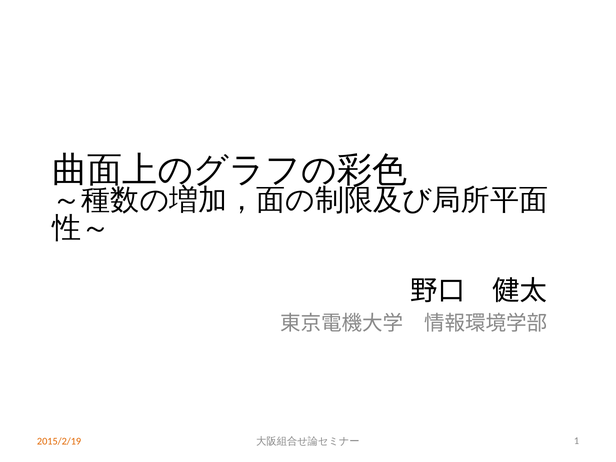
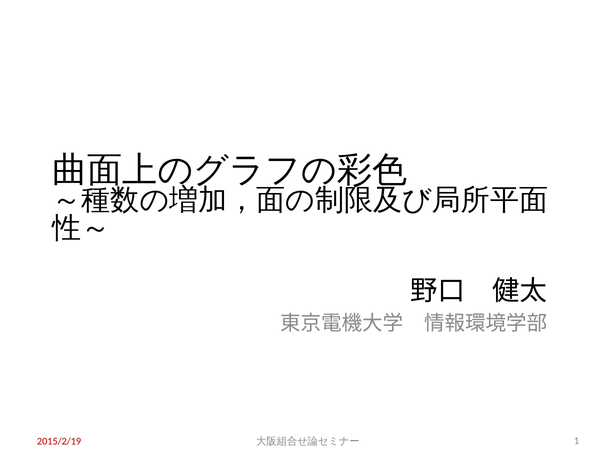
2015/2/19 colour: orange -> red
